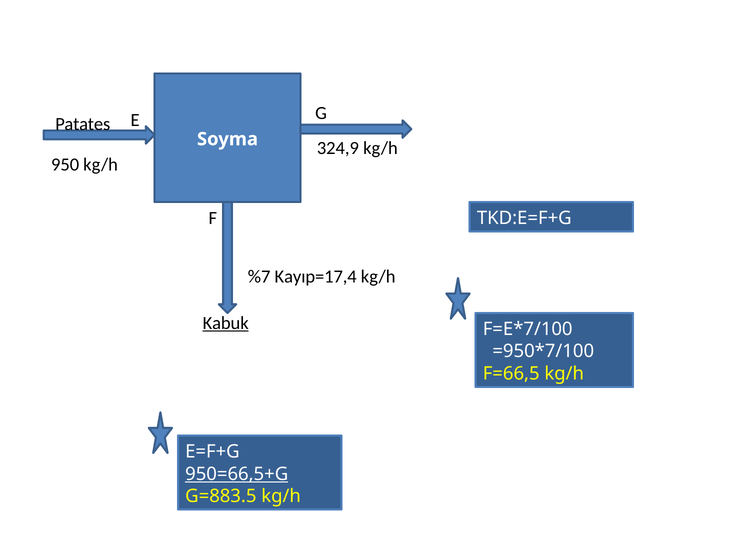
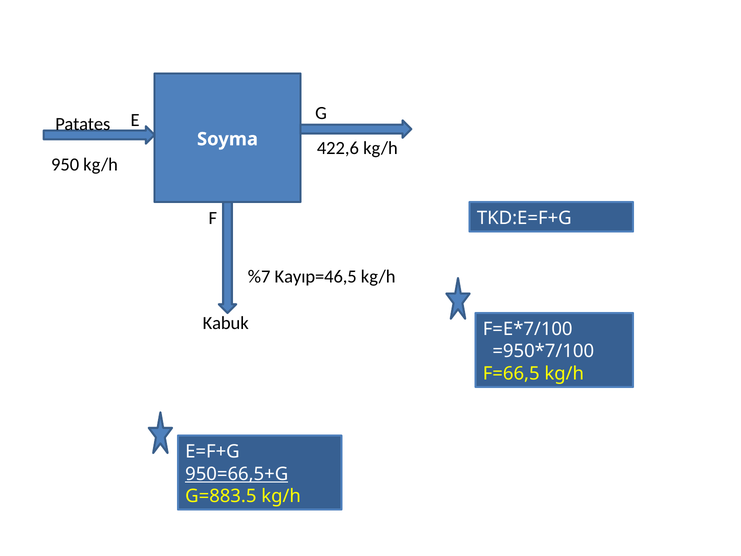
324,9: 324,9 -> 422,6
Kayıp=17,4: Kayıp=17,4 -> Kayıp=46,5
Kabuk underline: present -> none
